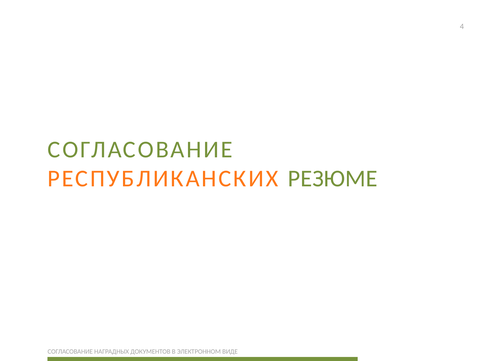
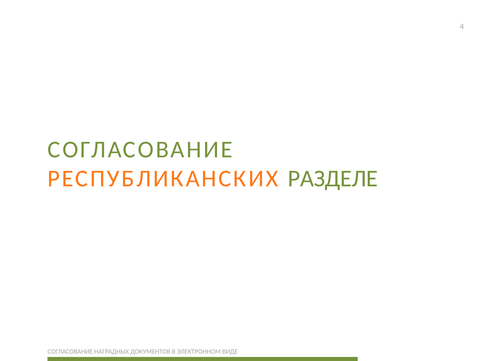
РЕЗЮМЕ: РЕЗЮМЕ -> РАЗДЕЛЕ
